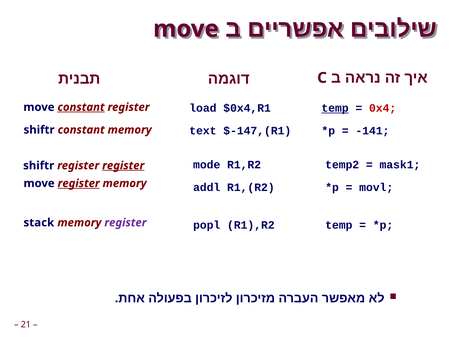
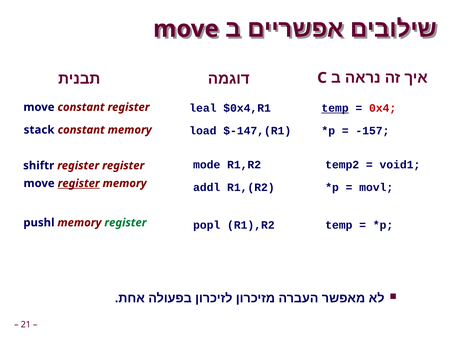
load: load -> leal
constant at (81, 107) underline: present -> none
text: text -> load
-141: -141 -> -157
shiftr at (39, 130): shiftr -> stack
mask1: mask1 -> void1
register at (123, 165) underline: present -> none
stack: stack -> pushl
register at (125, 222) colour: purple -> green
